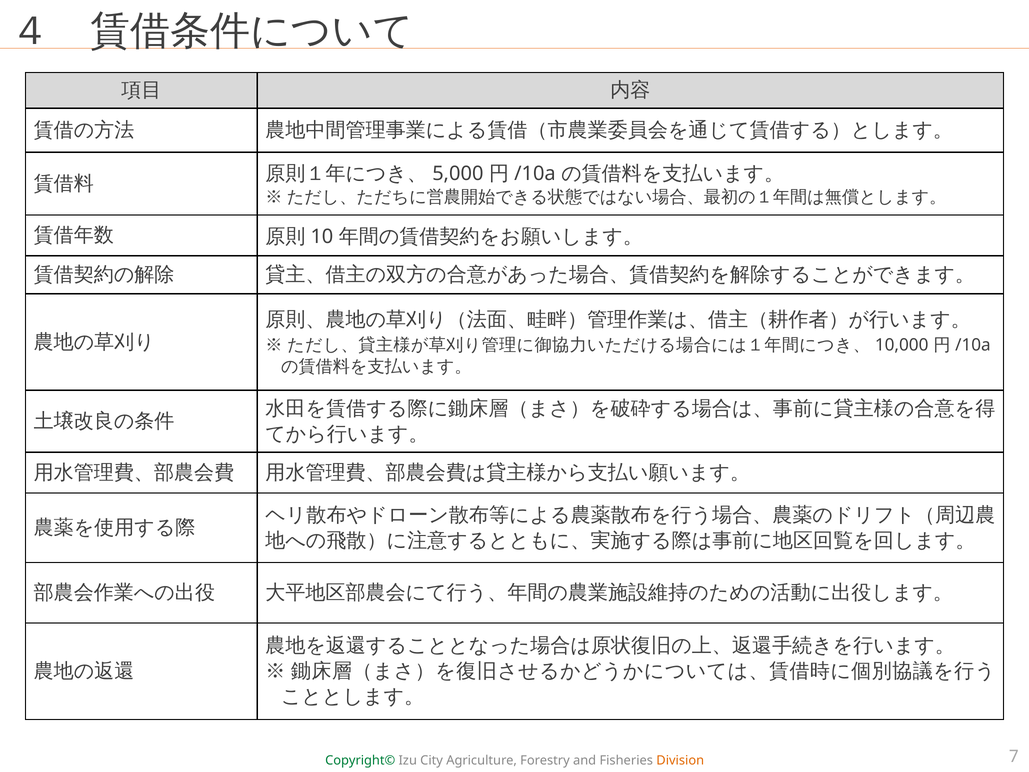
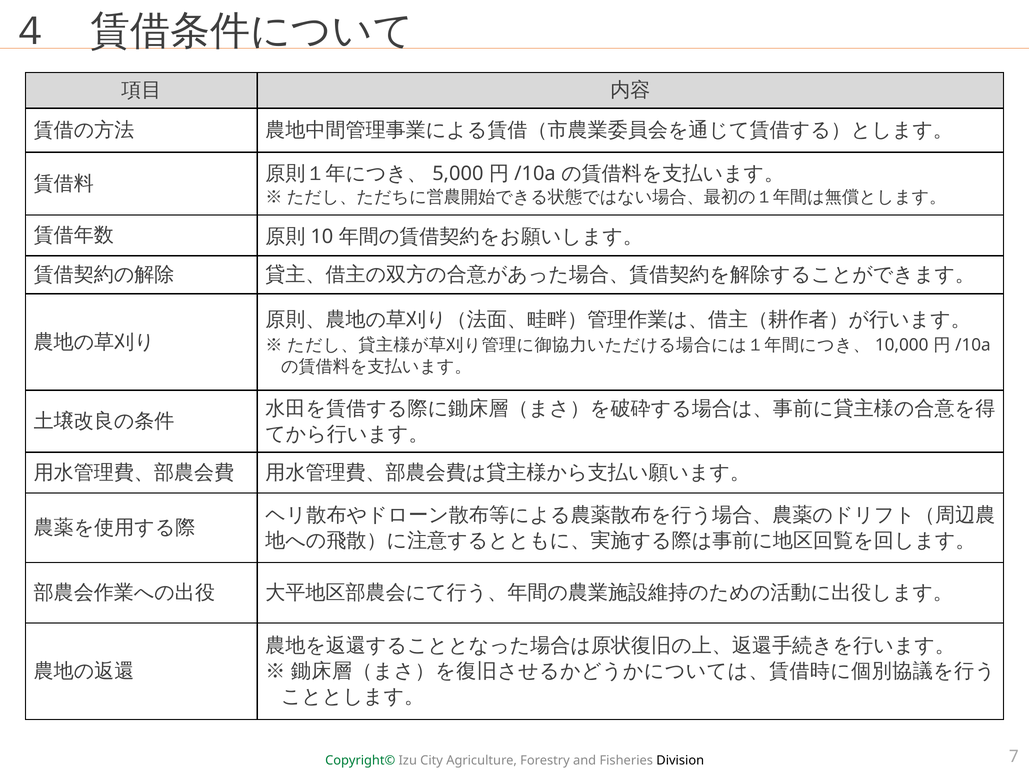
Division colour: orange -> black
